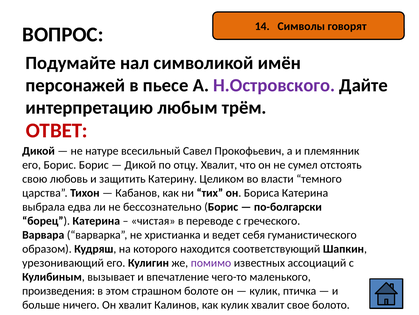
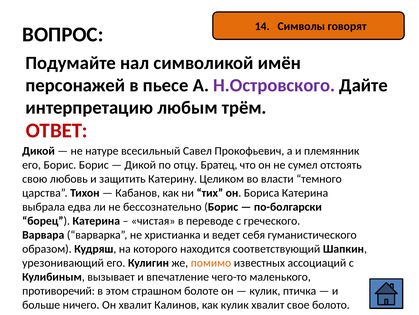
отцу Хвалит: Хвалит -> Братец
помимо colour: purple -> orange
произведения: произведения -> противоречий
